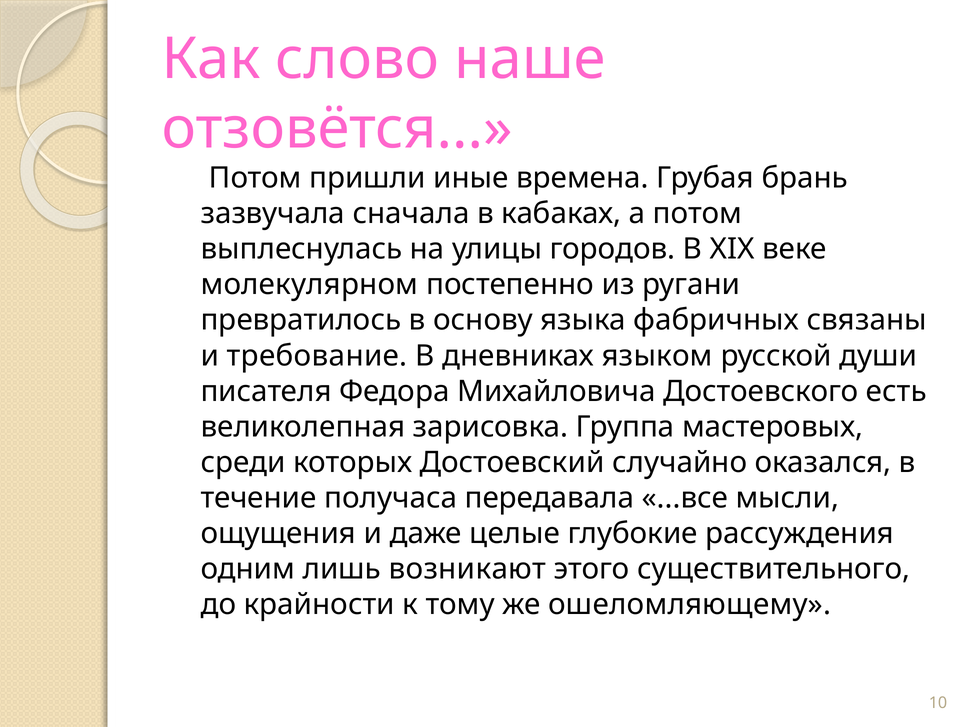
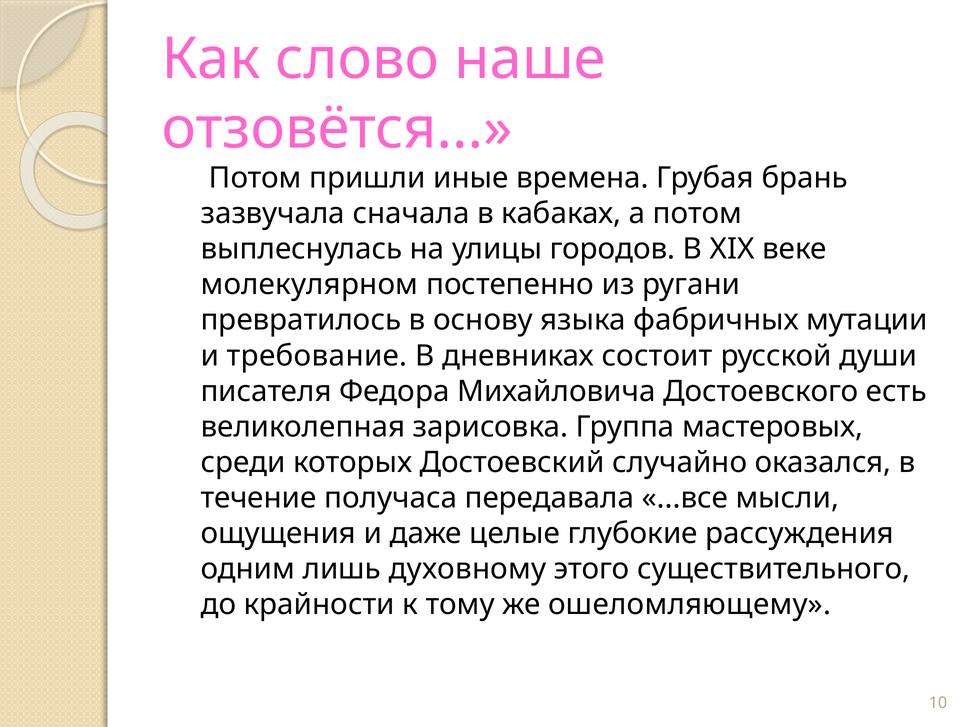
связаны: связаны -> мутации
языком: языком -> состоит
возникают: возникают -> духовному
